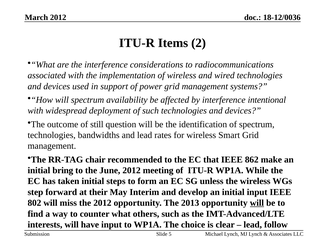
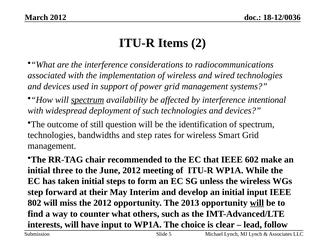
spectrum at (88, 100) underline: none -> present
and lead: lead -> step
862: 862 -> 602
bring: bring -> three
